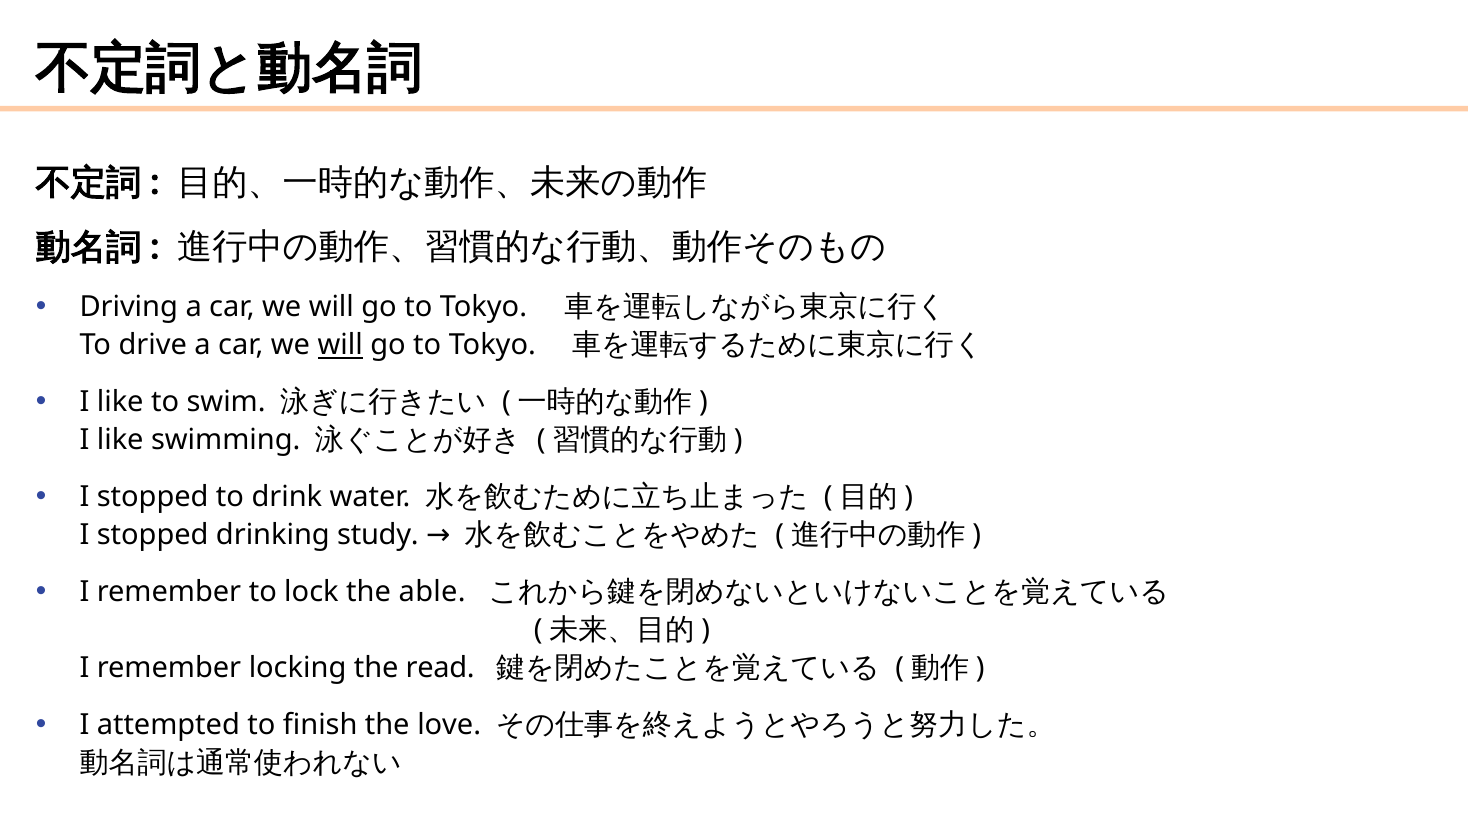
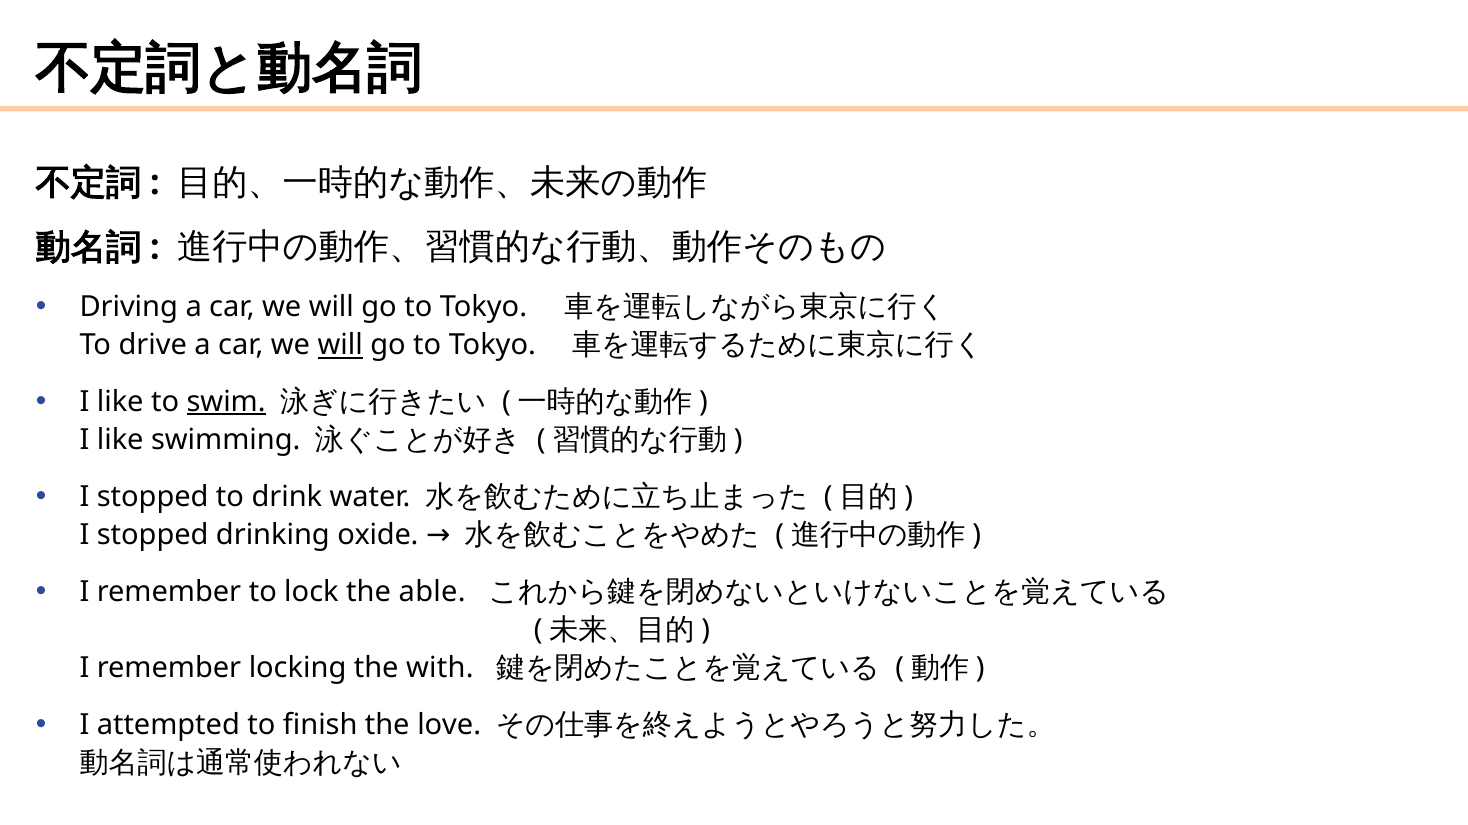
swim underline: none -> present
study: study -> oxide
read: read -> with
